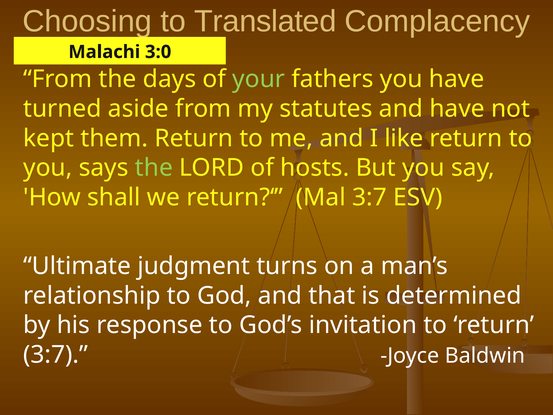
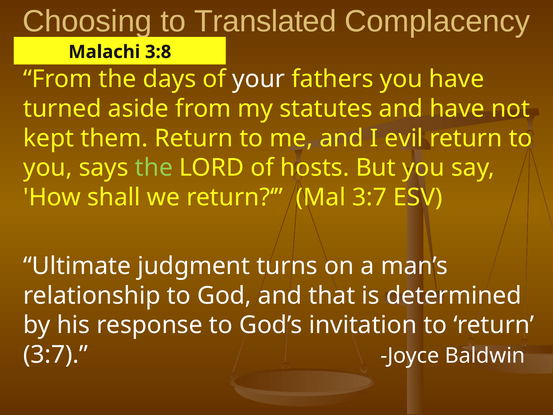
3:0: 3:0 -> 3:8
your colour: light green -> white
like: like -> evil
